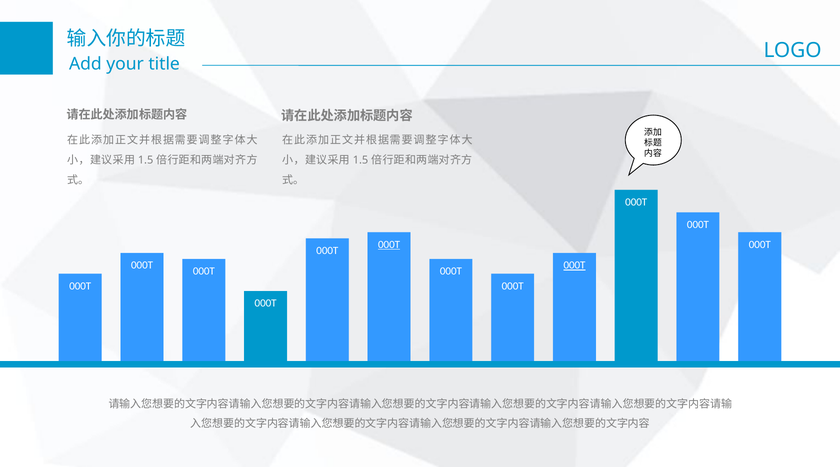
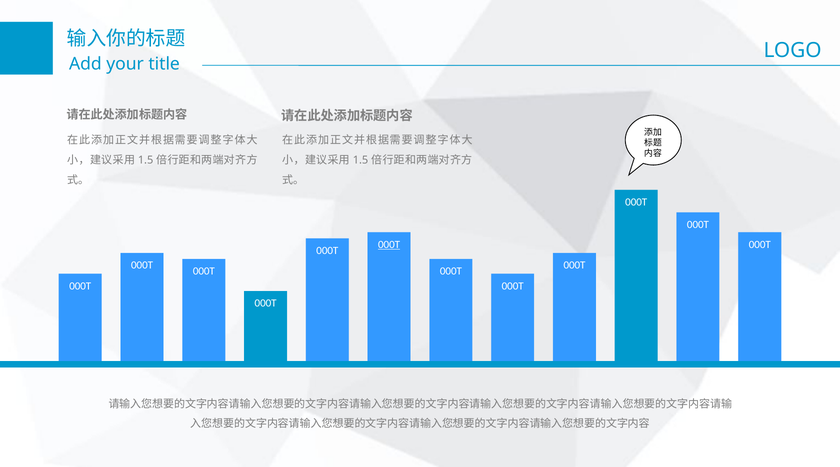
000T at (574, 265) underline: present -> none
